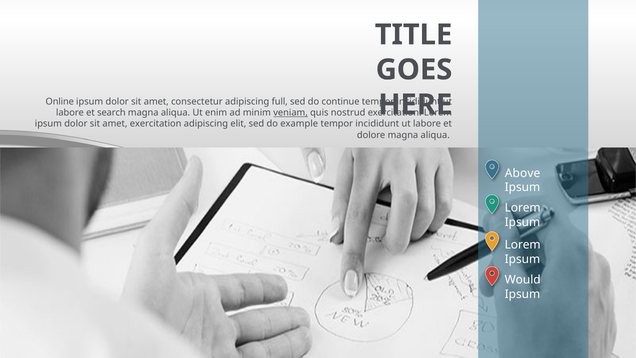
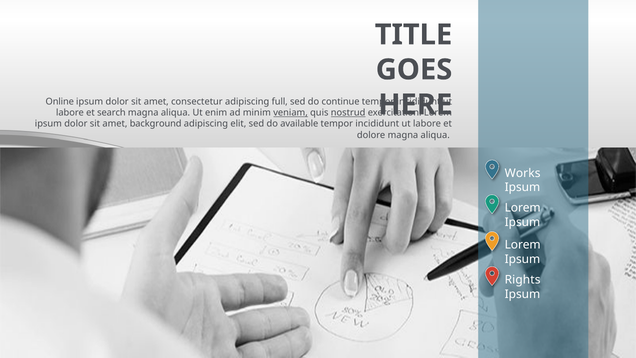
nostrud underline: none -> present
amet exercitation: exercitation -> background
example: example -> available
Above: Above -> Works
Would: Would -> Rights
